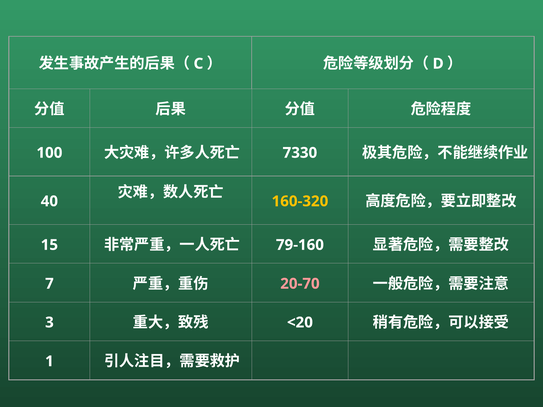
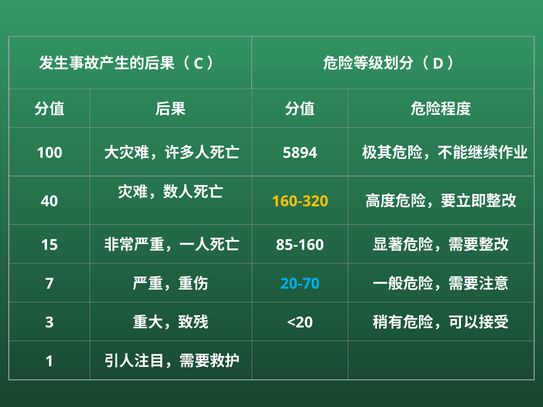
7330: 7330 -> 5894
79-160: 79-160 -> 85-160
20-70 colour: pink -> light blue
